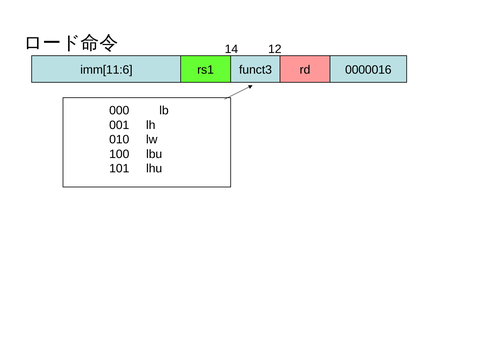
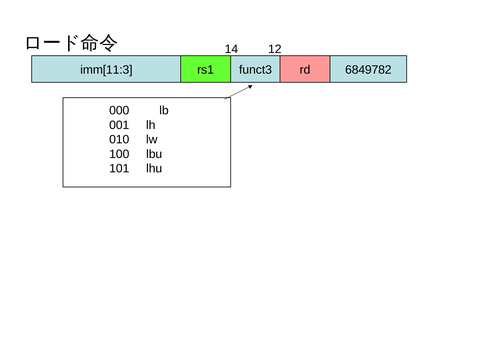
imm[11:6: imm[11:6 -> imm[11:3
0000016: 0000016 -> 6849782
